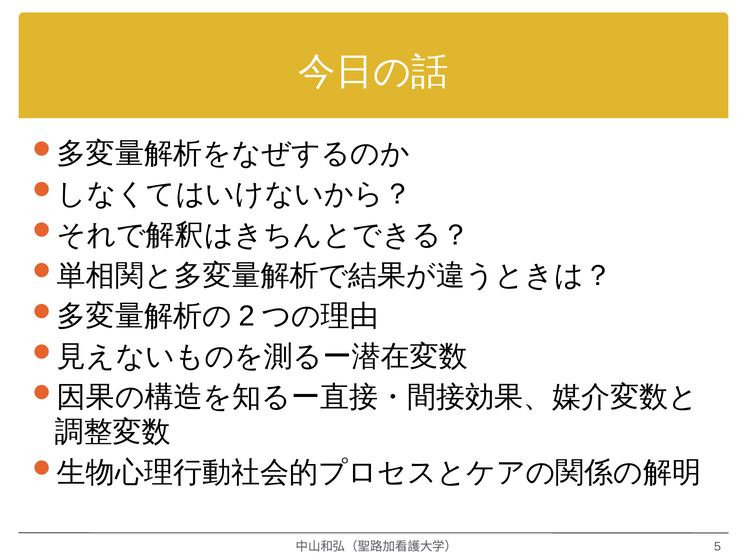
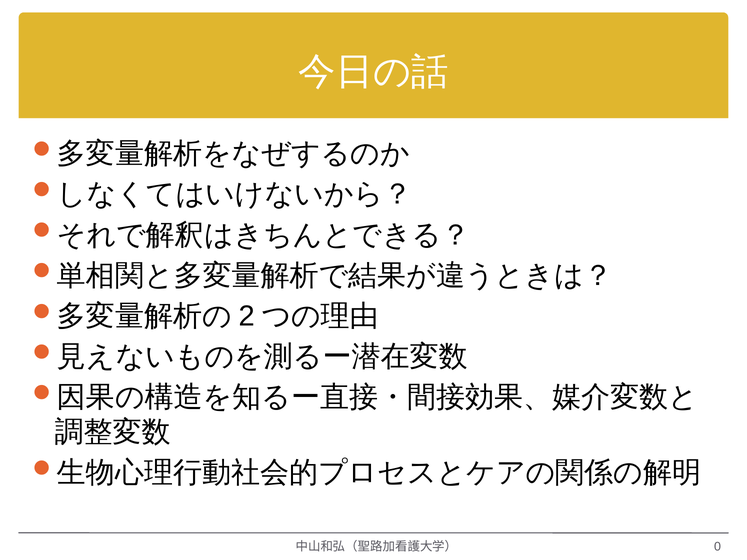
5: 5 -> 0
